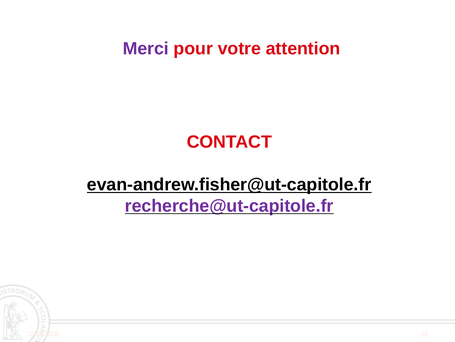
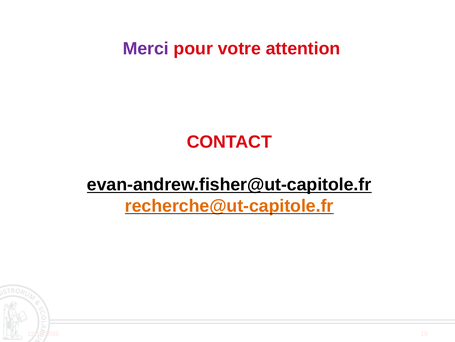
recherche@ut-capitole.fr colour: purple -> orange
